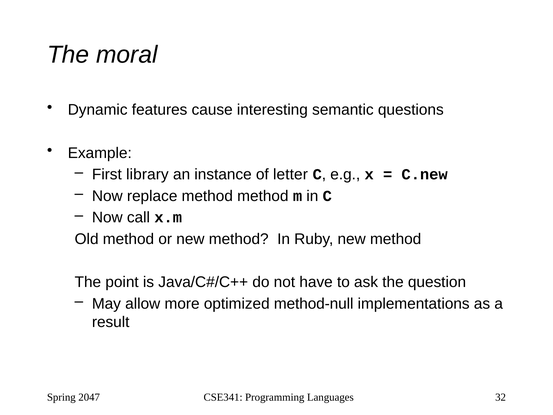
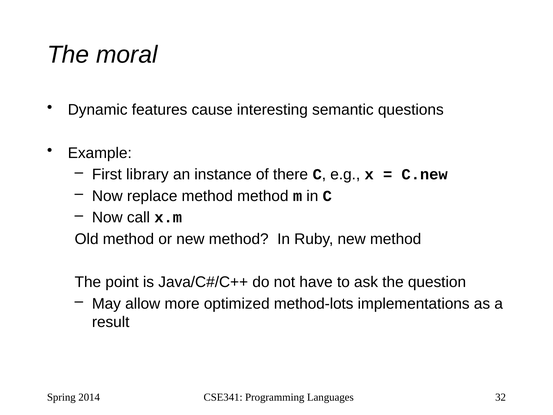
letter: letter -> there
method-null: method-null -> method-lots
2047: 2047 -> 2014
